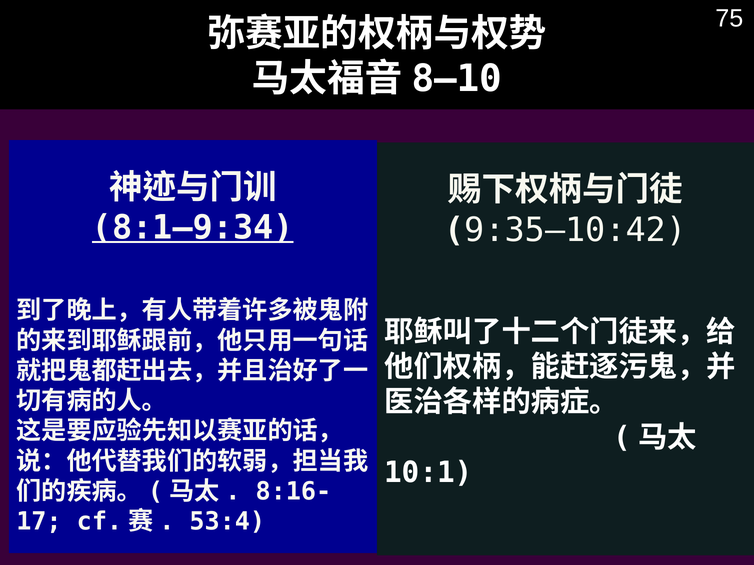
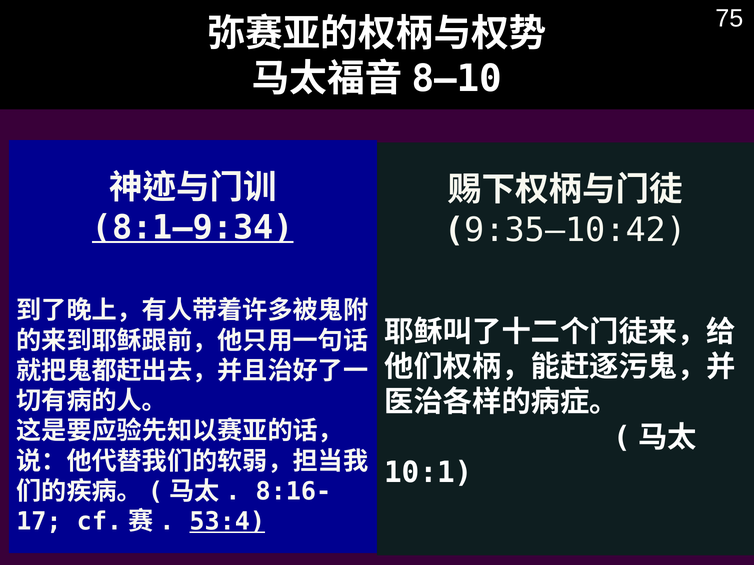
53:4 underline: none -> present
